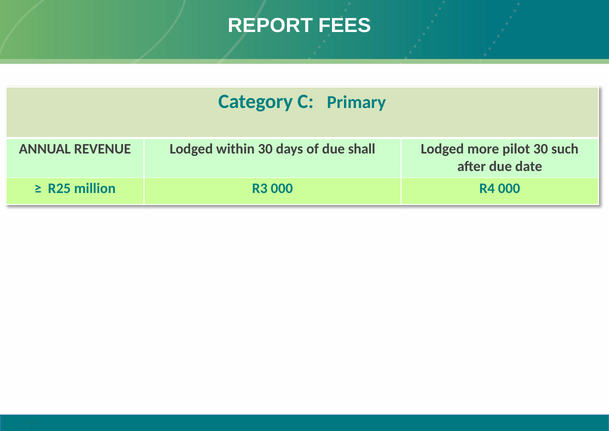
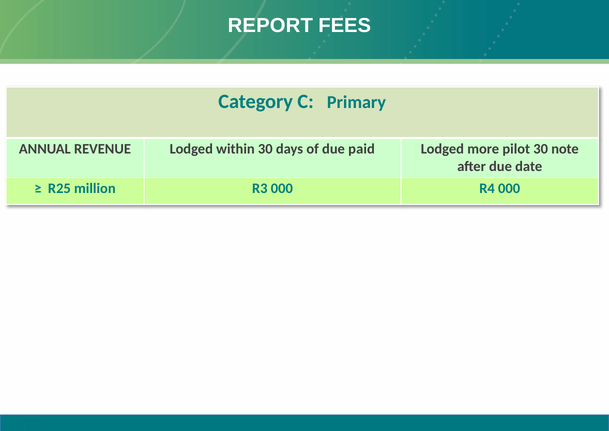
shall: shall -> paid
such: such -> note
